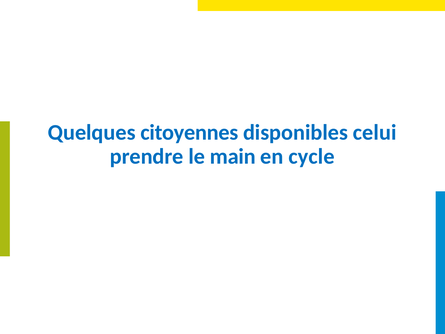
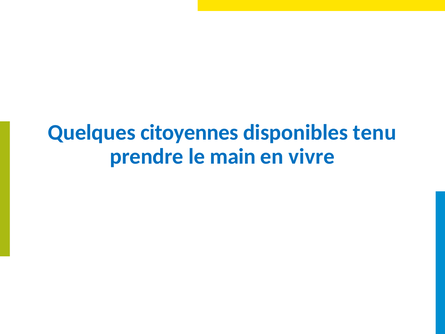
celui: celui -> tenu
cycle: cycle -> vivre
